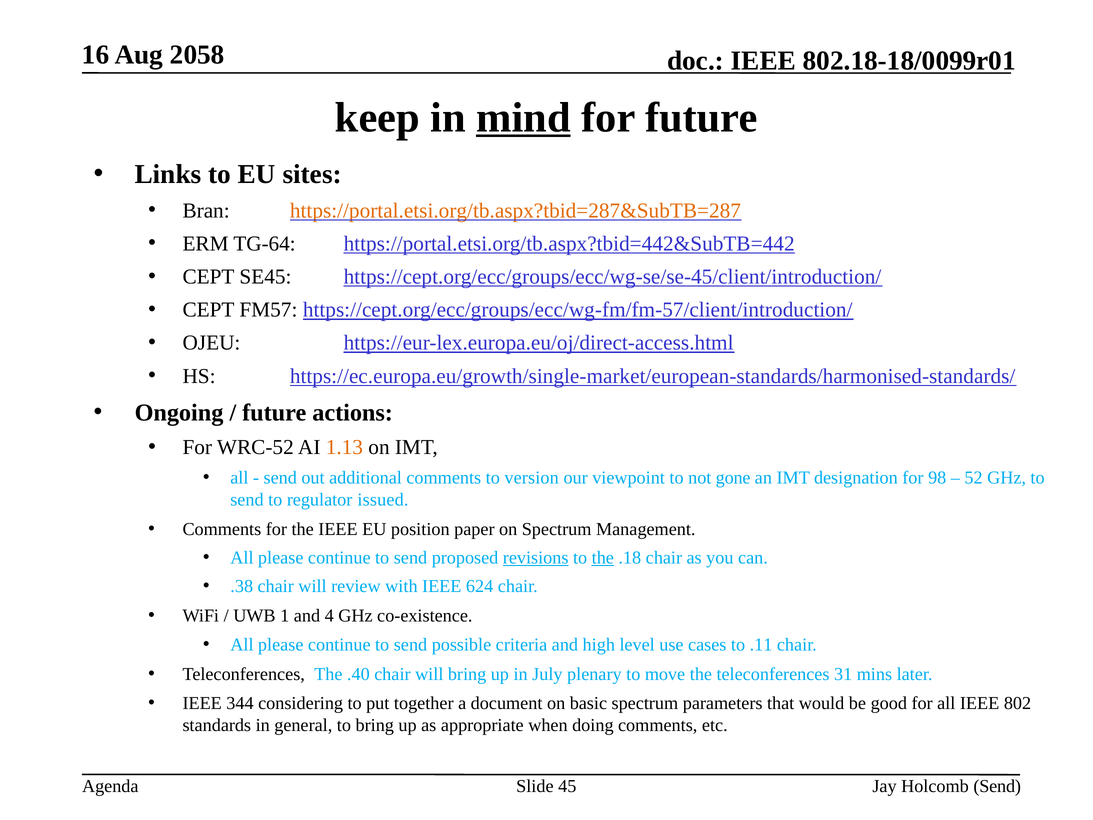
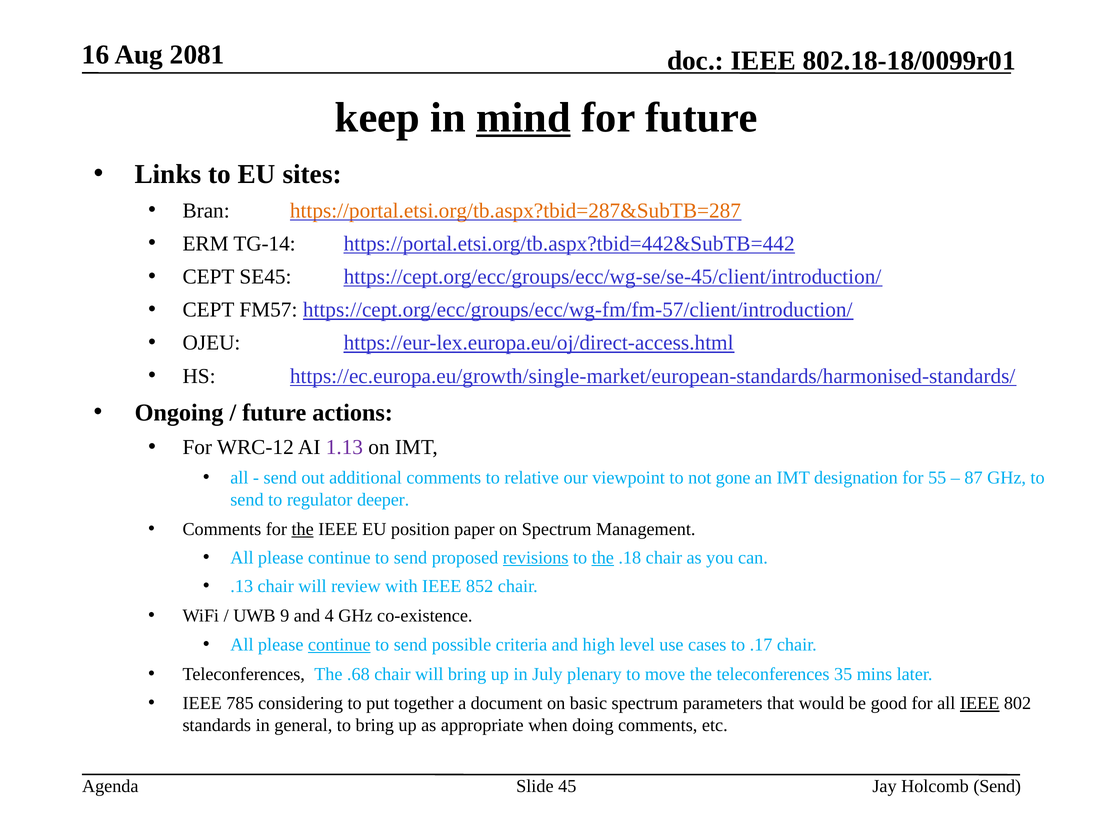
2058: 2058 -> 2081
TG-64: TG-64 -> TG-14
WRC-52: WRC-52 -> WRC-12
1.13 colour: orange -> purple
version: version -> relative
98: 98 -> 55
52: 52 -> 87
issued: issued -> deeper
the at (303, 529) underline: none -> present
.38: .38 -> .13
624: 624 -> 852
1: 1 -> 9
continue at (339, 644) underline: none -> present
.11: .11 -> .17
.40: .40 -> .68
31: 31 -> 35
344: 344 -> 785
IEEE at (980, 703) underline: none -> present
